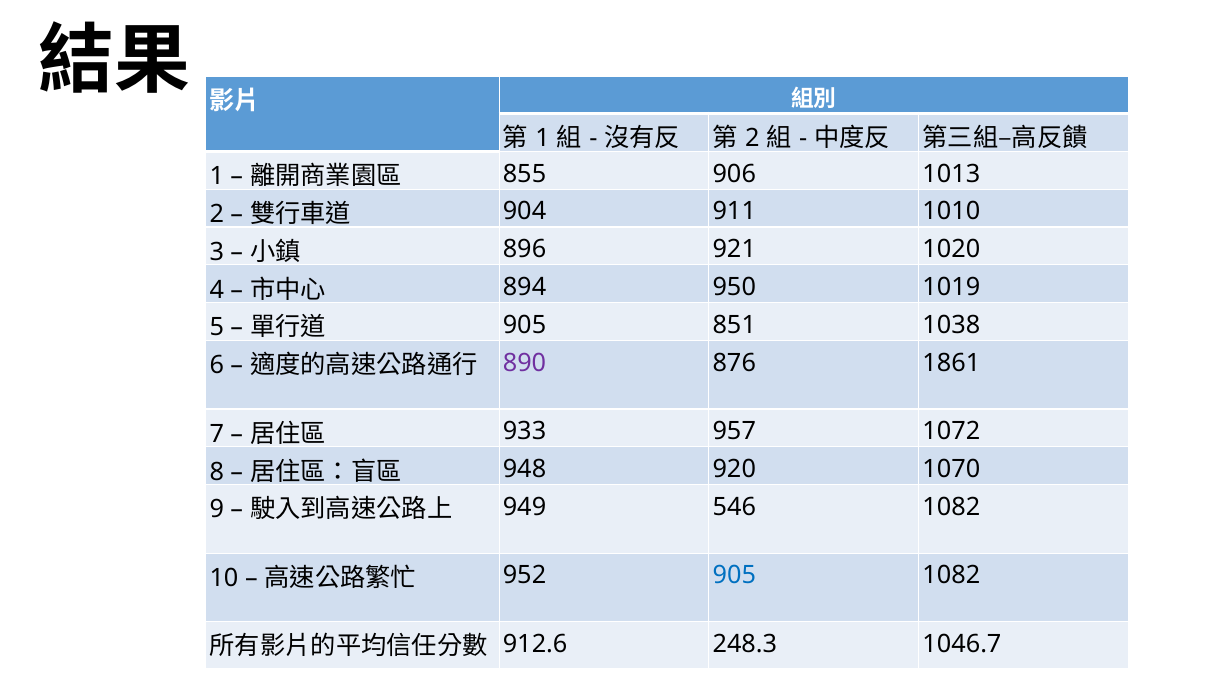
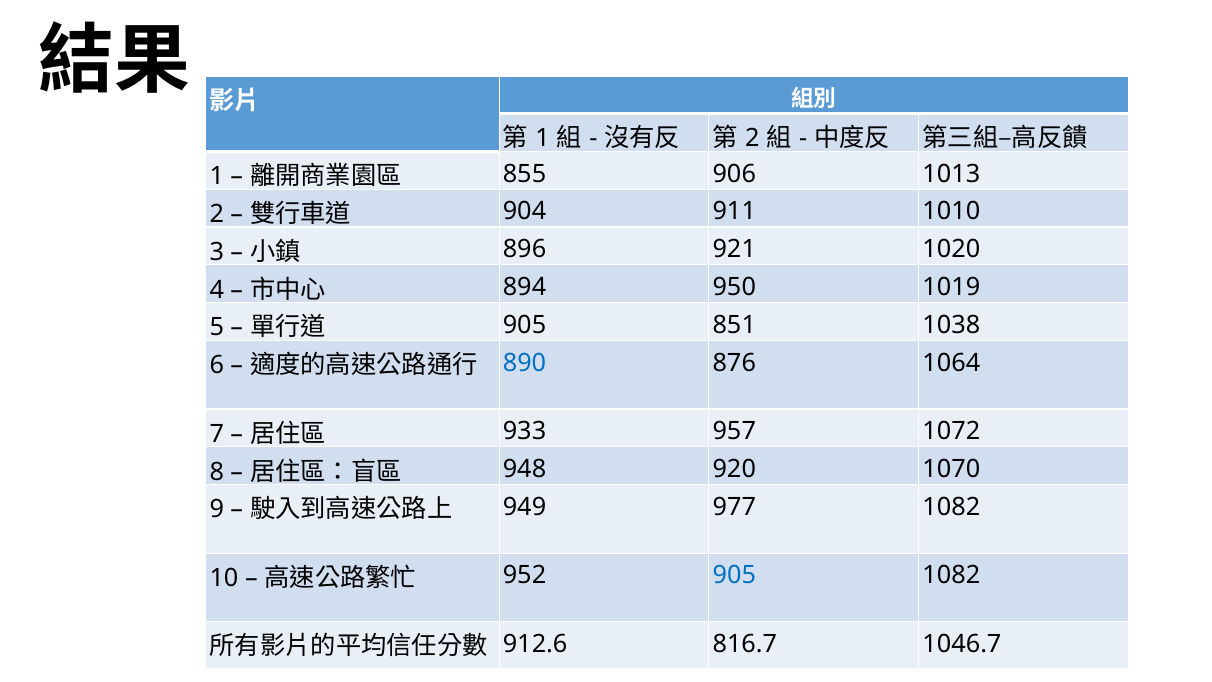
890 colour: purple -> blue
1861: 1861 -> 1064
546: 546 -> 977
248.3: 248.3 -> 816.7
